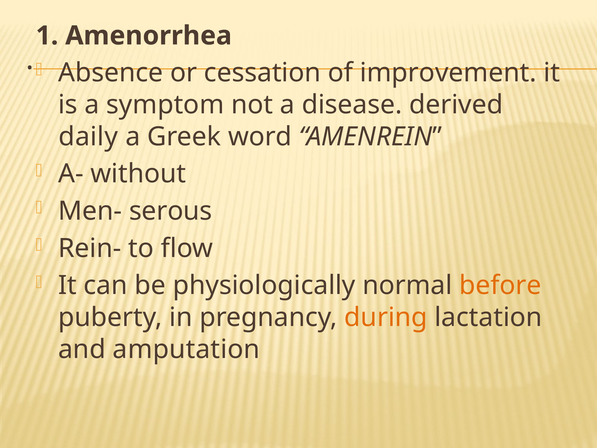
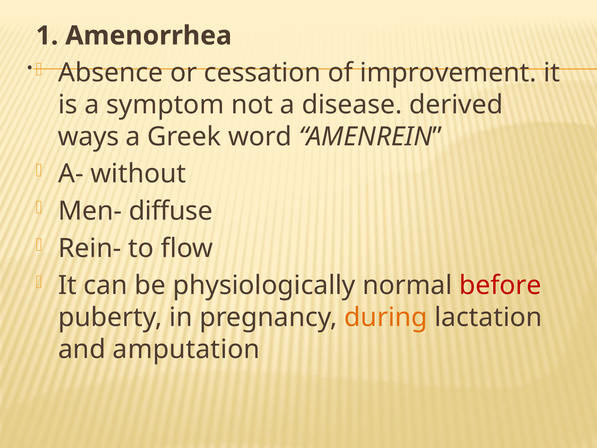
daily: daily -> ways
serous: serous -> diffuse
before colour: orange -> red
